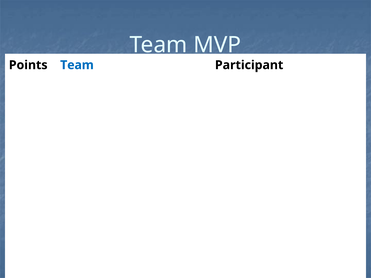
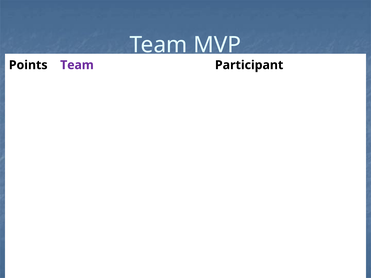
Team at (77, 65) colour: blue -> purple
